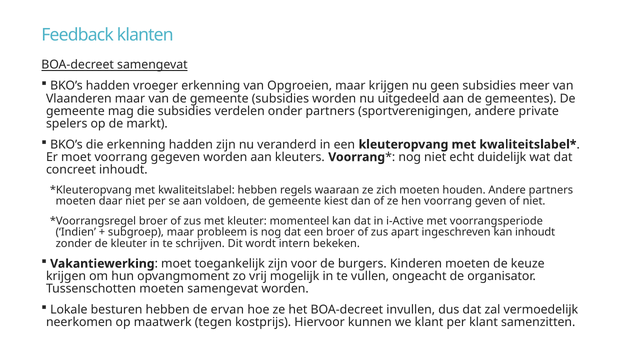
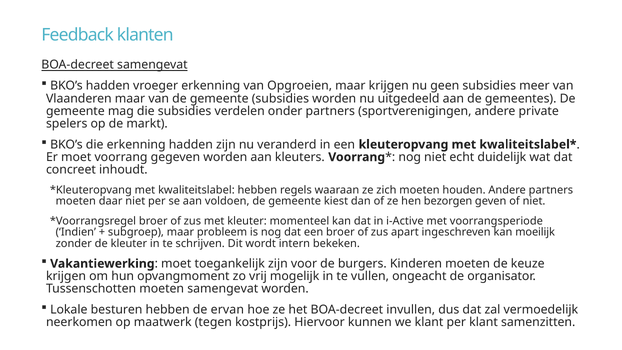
hen voorrang: voorrang -> bezorgen
kan inhoudt: inhoudt -> moeilijk
